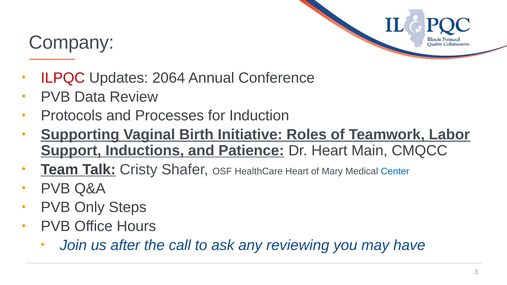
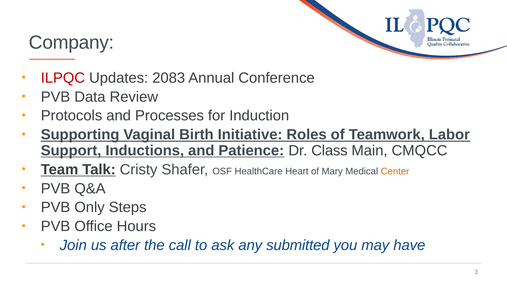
2064: 2064 -> 2083
Dr Heart: Heart -> Class
Center colour: blue -> orange
reviewing: reviewing -> submitted
